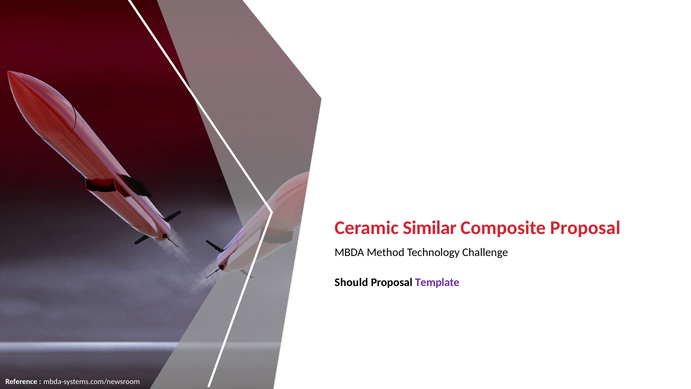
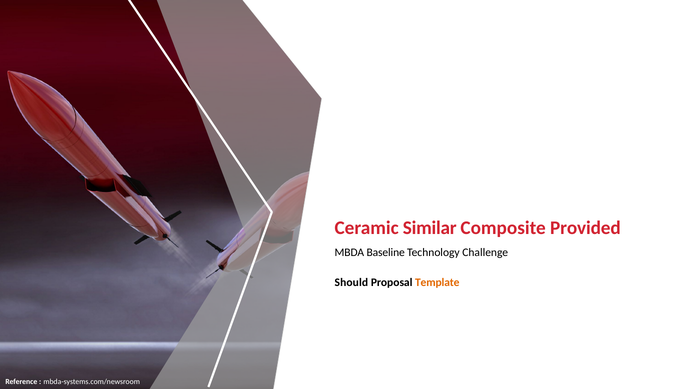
Composite Proposal: Proposal -> Provided
Method: Method -> Baseline
Template colour: purple -> orange
